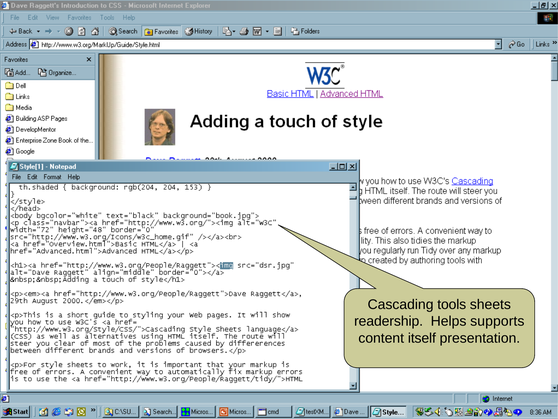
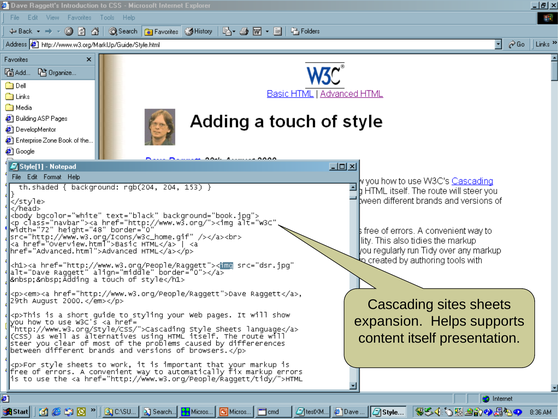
tools: tools -> sites
readership: readership -> expansion
